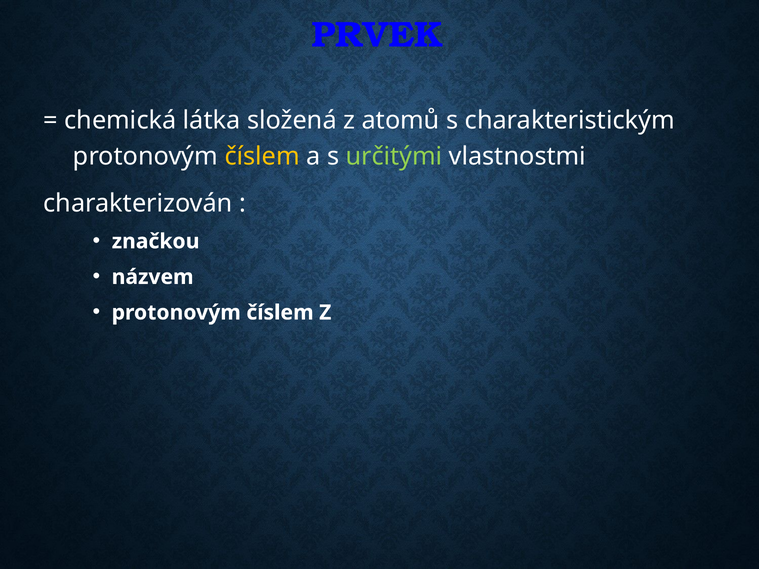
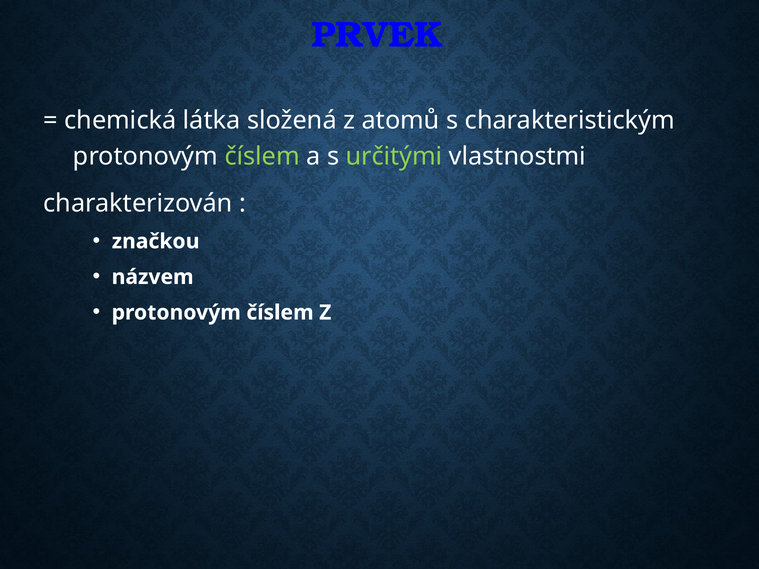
číslem at (262, 157) colour: yellow -> light green
